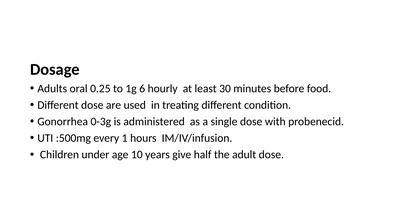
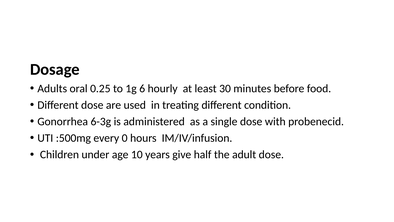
0-3g: 0-3g -> 6-3g
1: 1 -> 0
